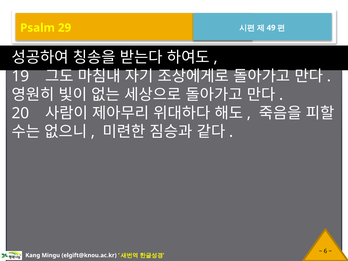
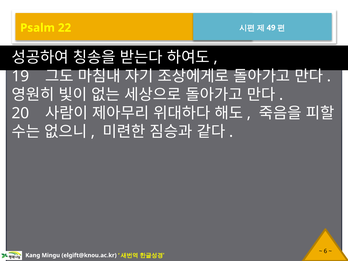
29: 29 -> 22
